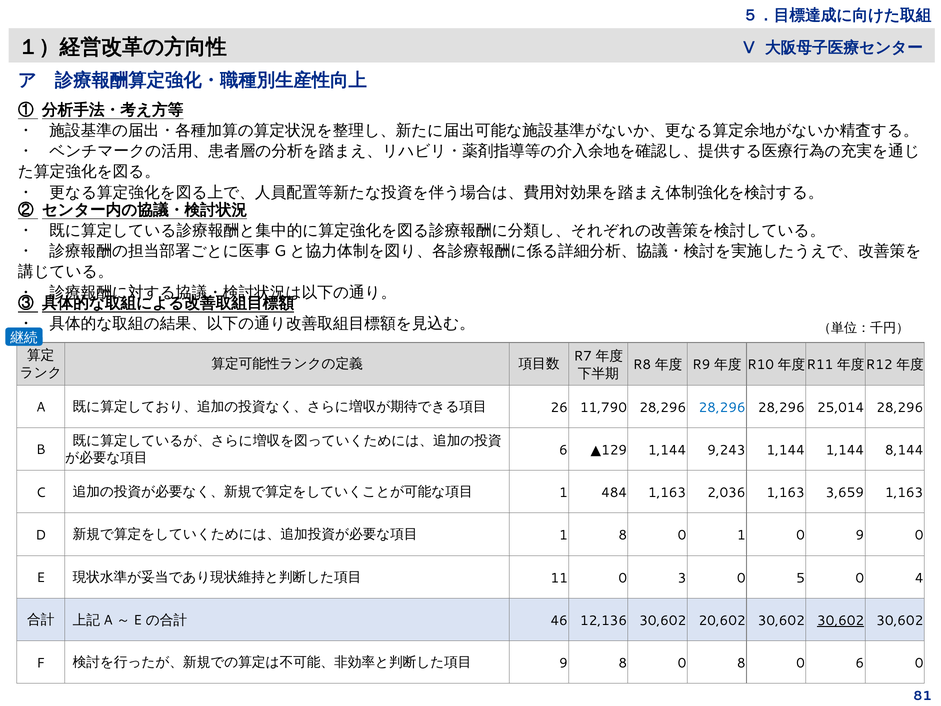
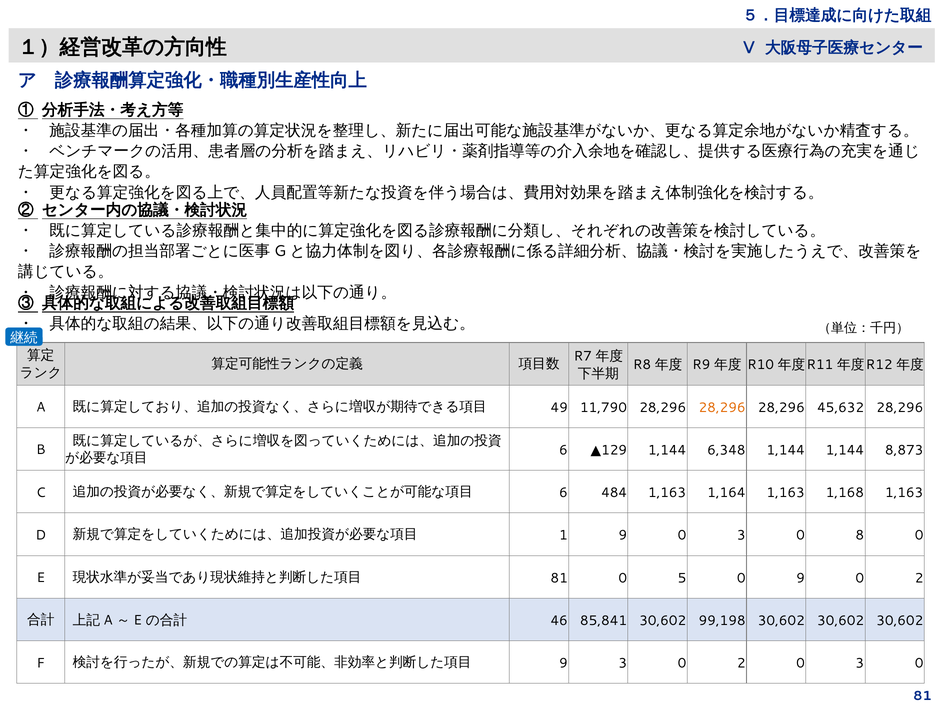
26: 26 -> 49
28,296 at (722, 407) colour: blue -> orange
25,014: 25,014 -> 45,632
9,243: 9,243 -> 6,348
8,144: 8,144 -> 8,873
1 at (563, 493): 1 -> 6
2,036: 2,036 -> 1,164
3,659: 3,659 -> 1,168
1 8: 8 -> 9
1 at (741, 535): 1 -> 3
0 9: 9 -> 8
11 at (559, 578): 11 -> 81
3: 3 -> 5
0 5: 5 -> 9
4 at (919, 578): 4 -> 2
12,136: 12,136 -> 85,841
20,602: 20,602 -> 99,198
30,602 at (841, 620) underline: present -> none
9 8: 8 -> 3
8 at (741, 663): 8 -> 2
6 at (860, 663): 6 -> 3
